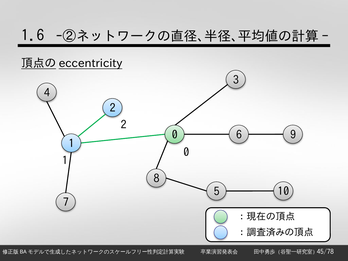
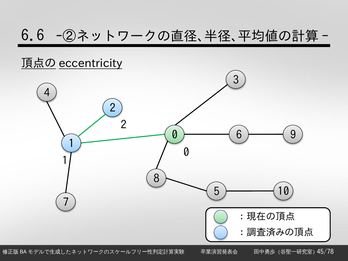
1.6: 1.6 -> 6.6
